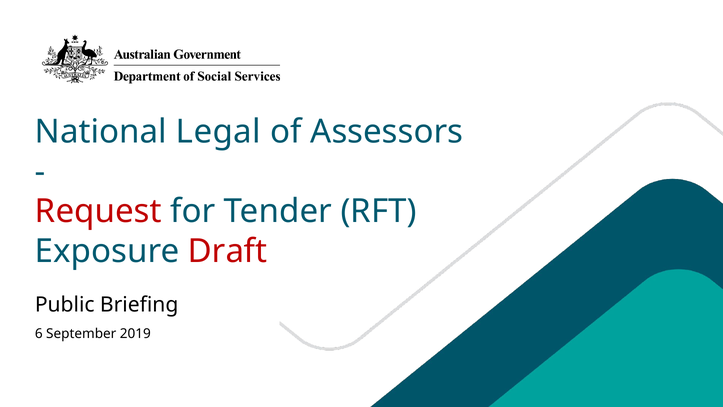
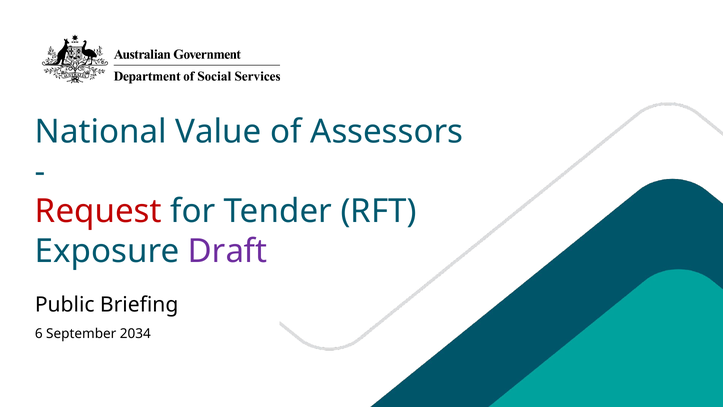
Legal: Legal -> Value
Draft colour: red -> purple
2019: 2019 -> 2034
